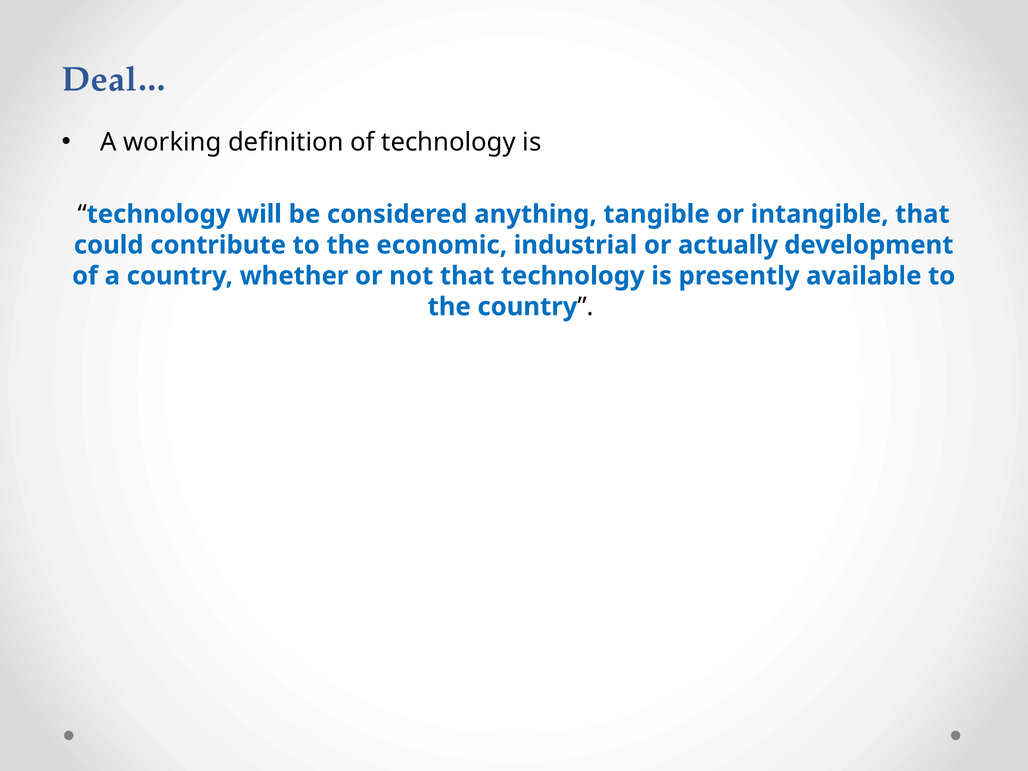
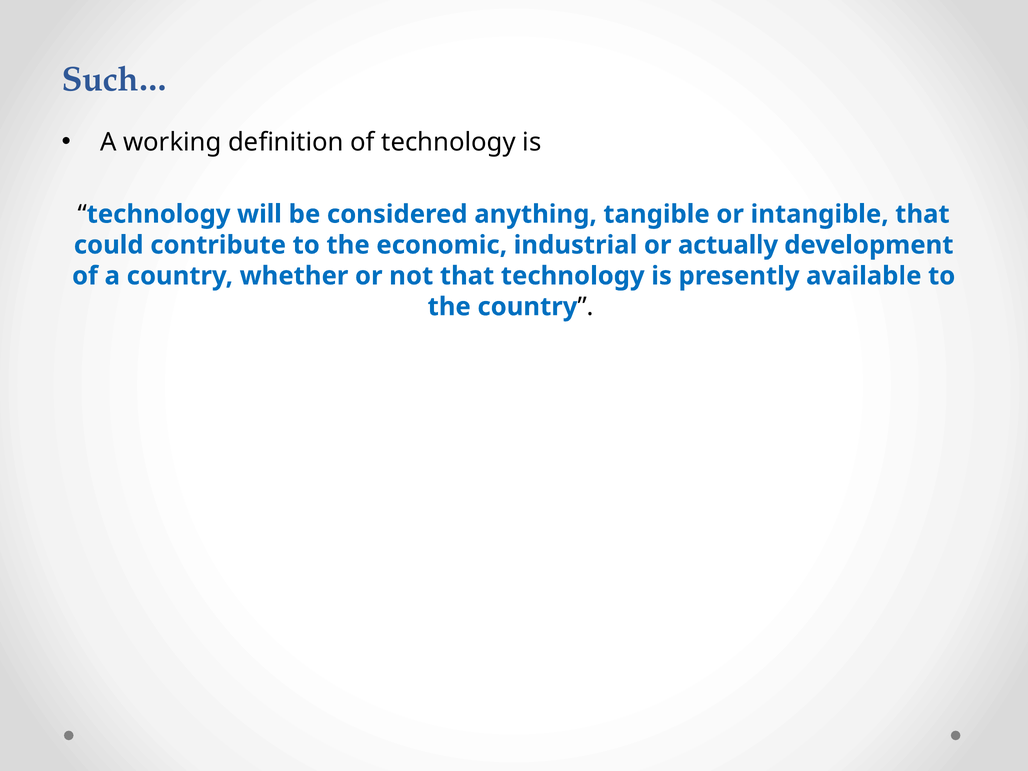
Deal…: Deal… -> Such…
